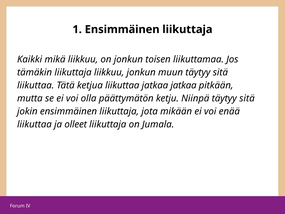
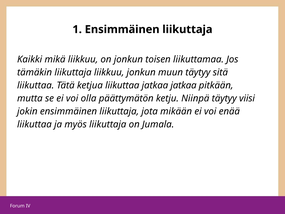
Niinpä täytyy sitä: sitä -> viisi
olleet: olleet -> myös
